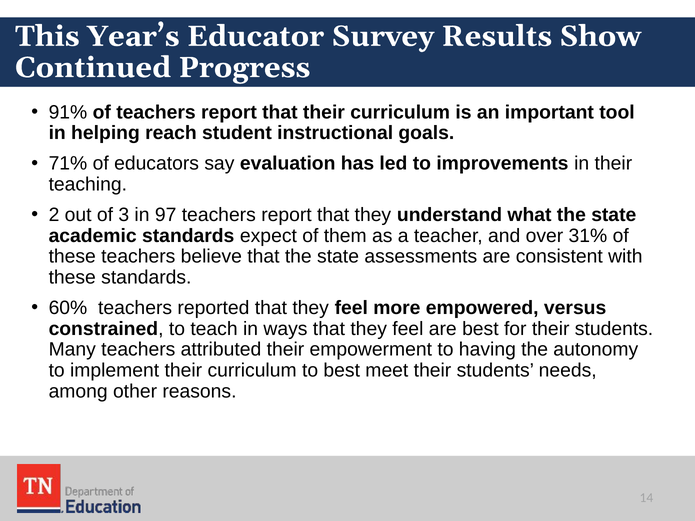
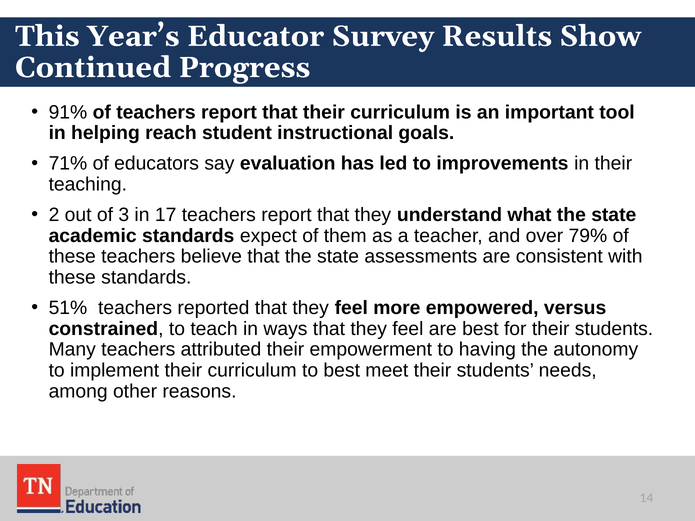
97: 97 -> 17
31%: 31% -> 79%
60%: 60% -> 51%
